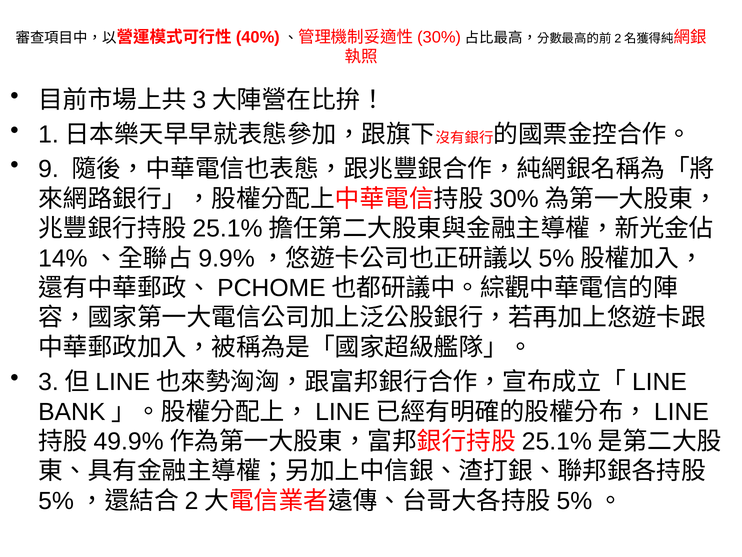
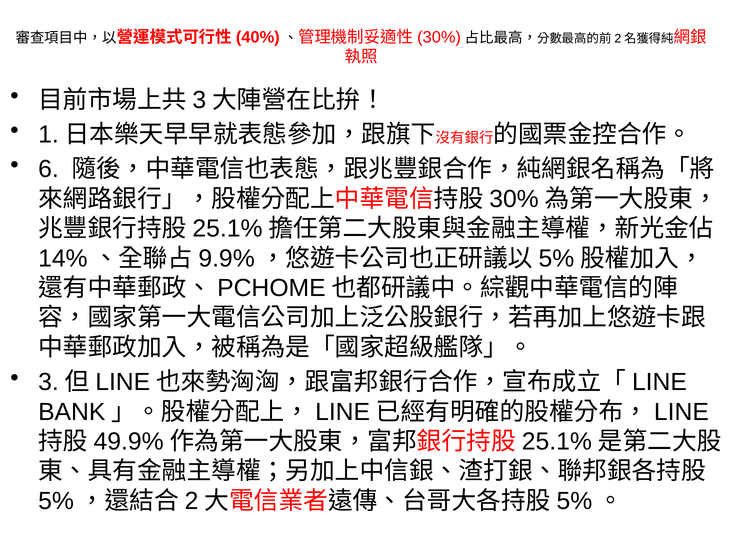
9: 9 -> 6
